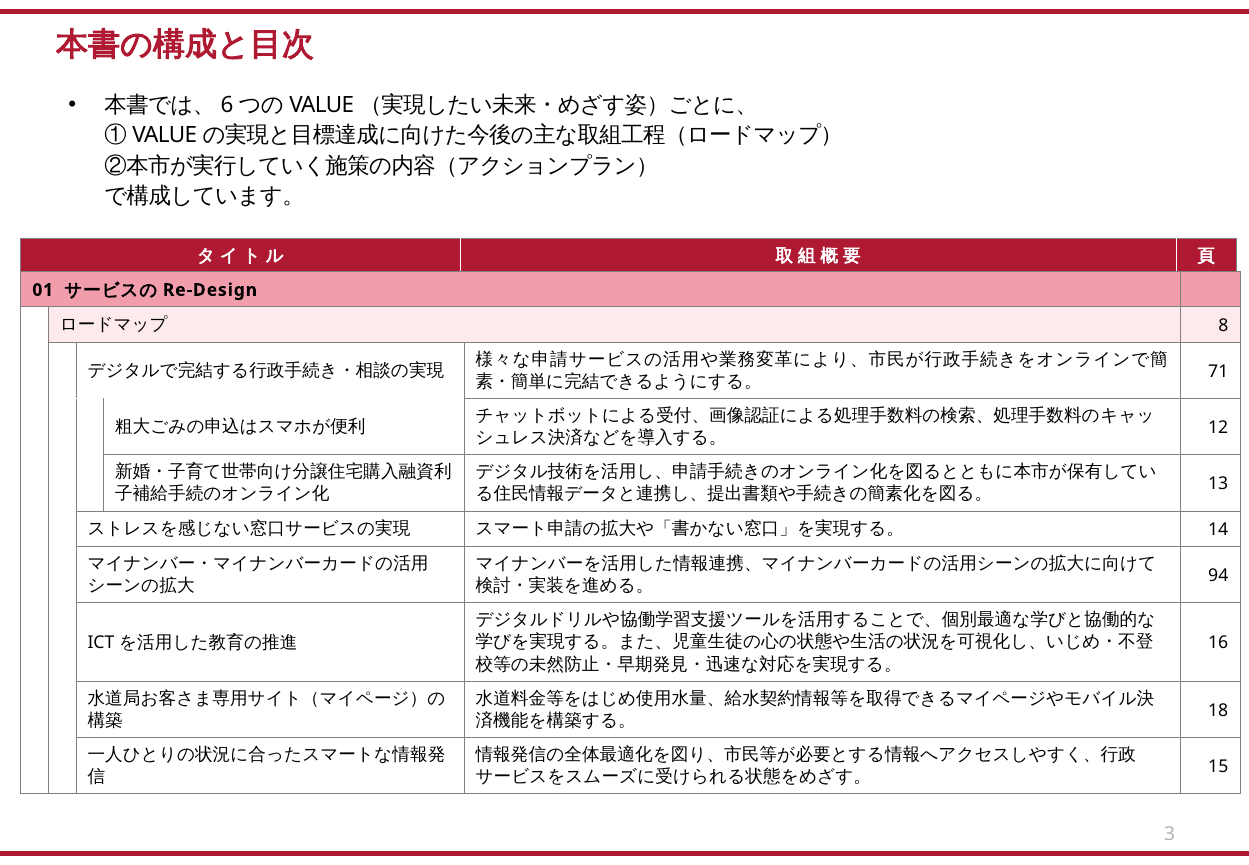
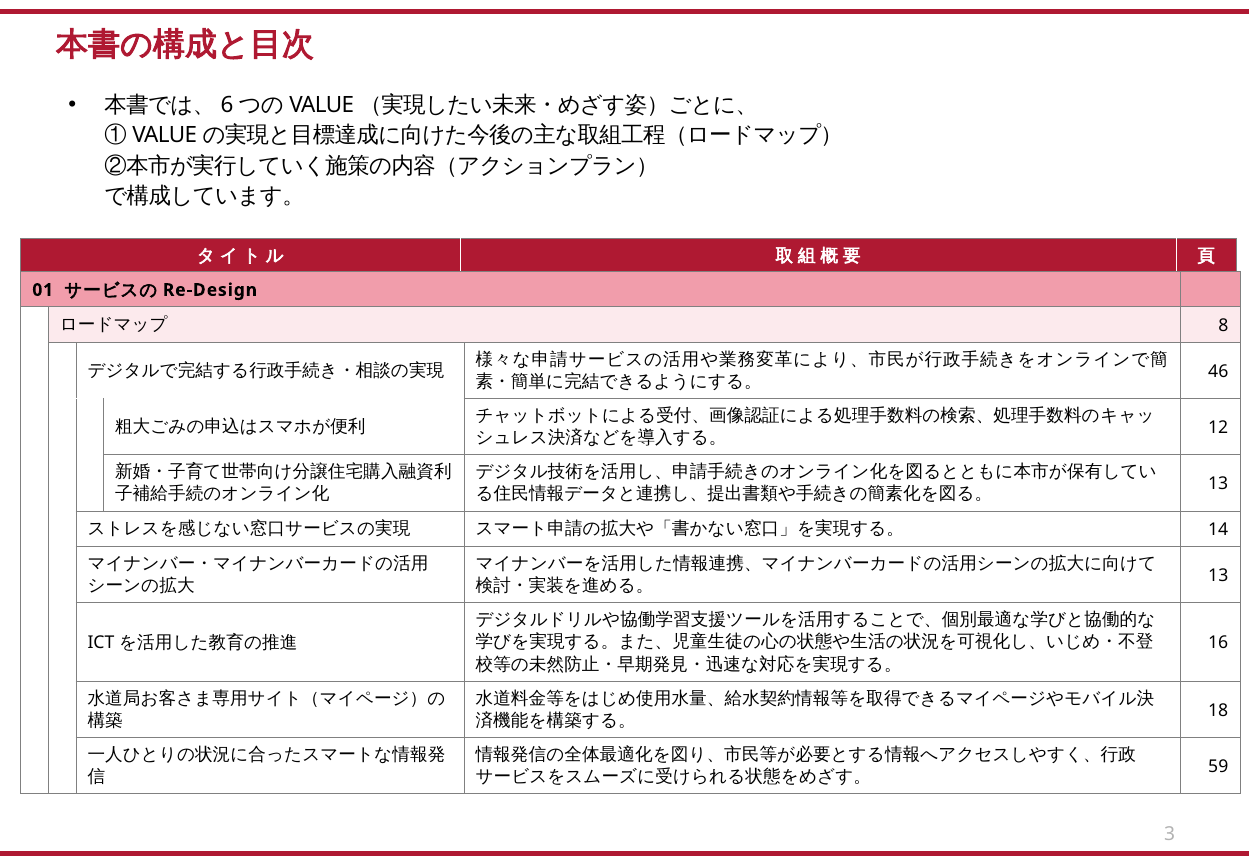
71: 71 -> 46
94 at (1218, 575): 94 -> 13
15: 15 -> 59
